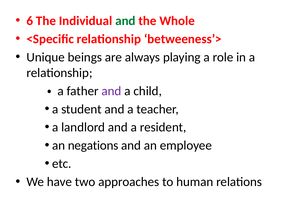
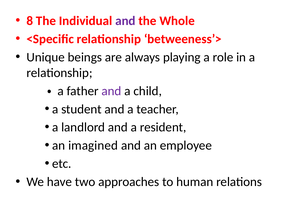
6: 6 -> 8
and at (125, 21) colour: green -> purple
negations: negations -> imagined
